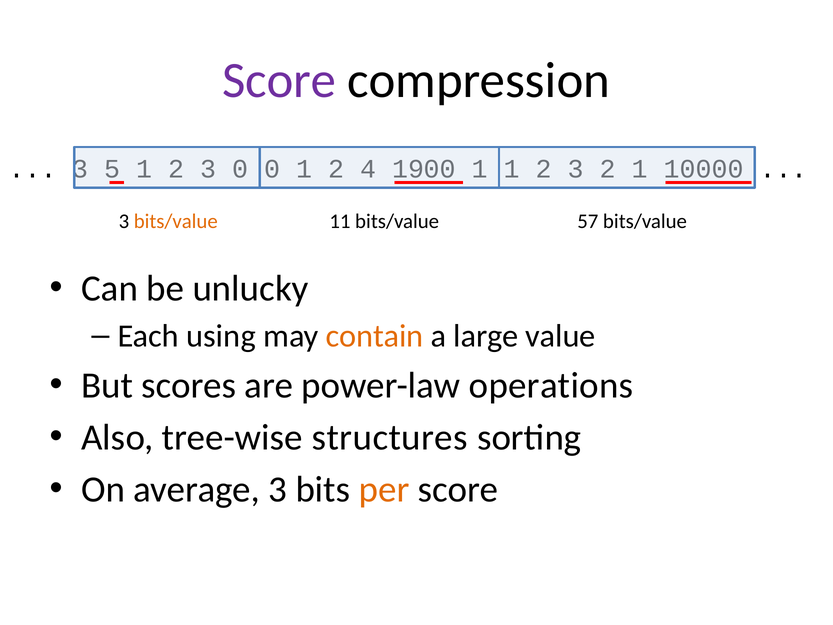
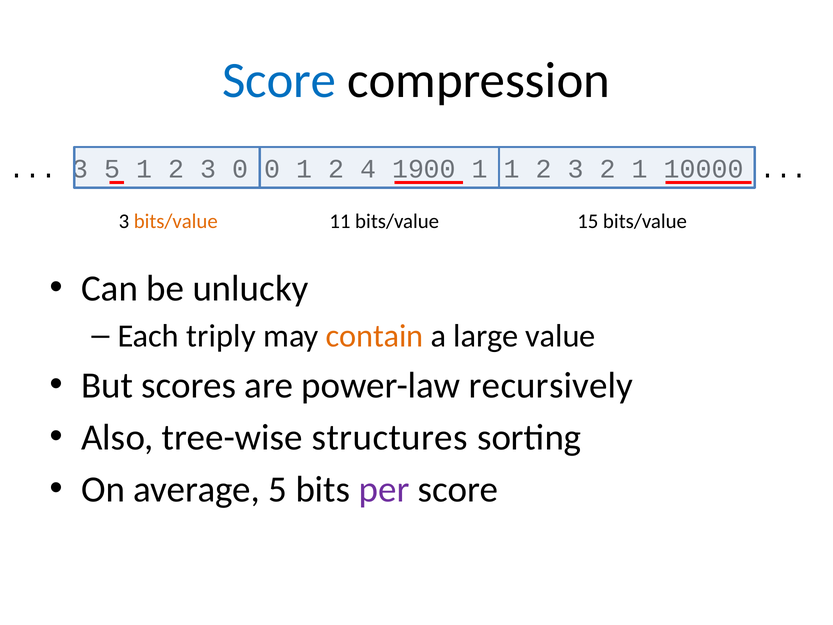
Score at (279, 81) colour: purple -> blue
57: 57 -> 15
using: using -> triply
operations: operations -> recursively
average 3: 3 -> 5
per colour: orange -> purple
